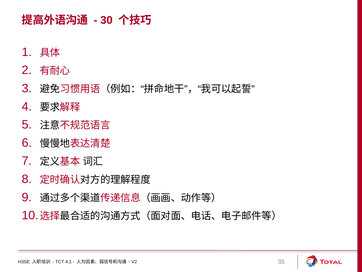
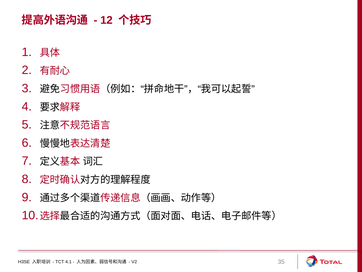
30: 30 -> 12
